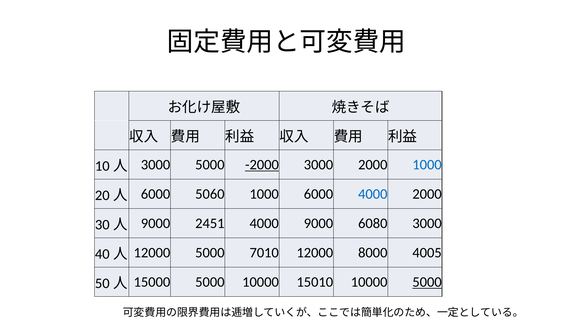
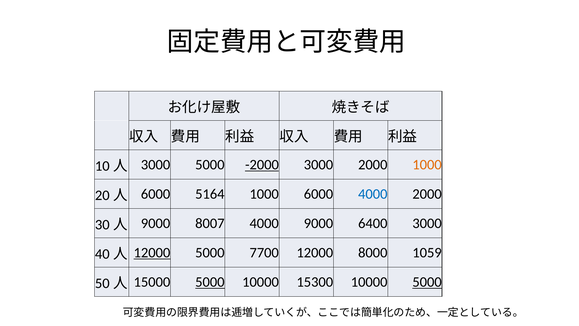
1000 at (427, 165) colour: blue -> orange
5060: 5060 -> 5164
2451: 2451 -> 8007
6080: 6080 -> 6400
12000 at (152, 253) underline: none -> present
7010: 7010 -> 7700
4005: 4005 -> 1059
5000 at (210, 282) underline: none -> present
15010: 15010 -> 15300
